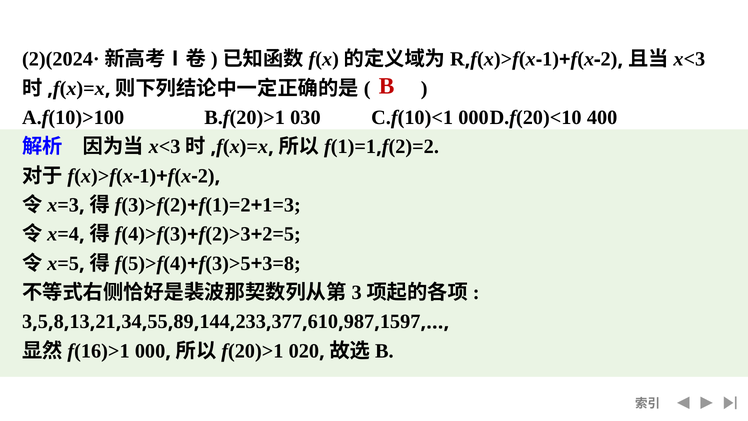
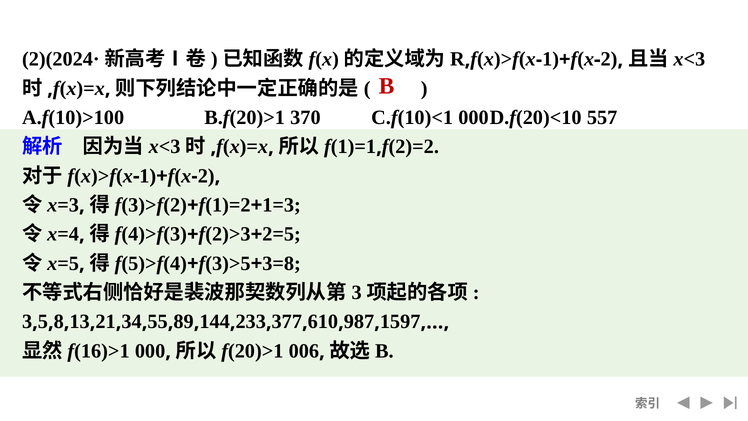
030: 030 -> 370
400: 400 -> 557
020: 020 -> 006
